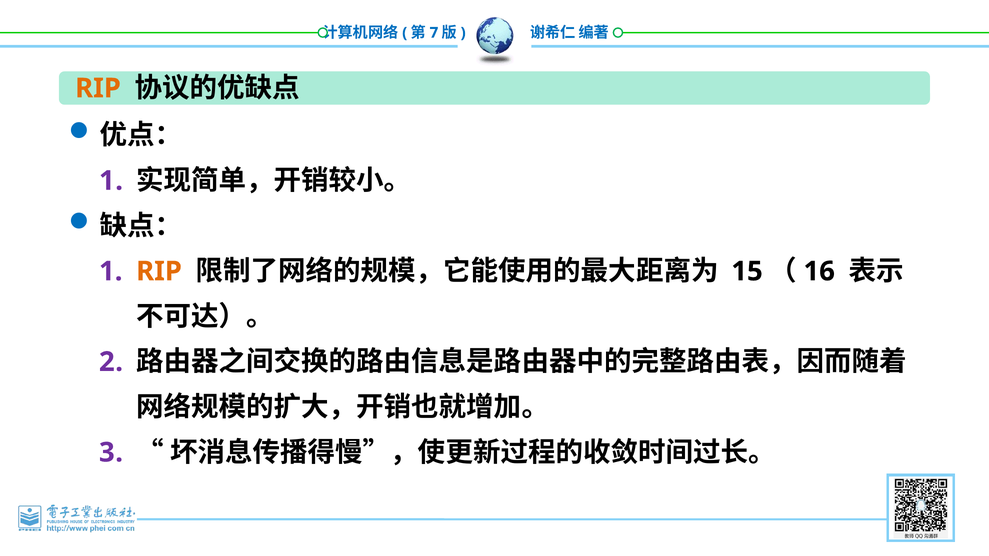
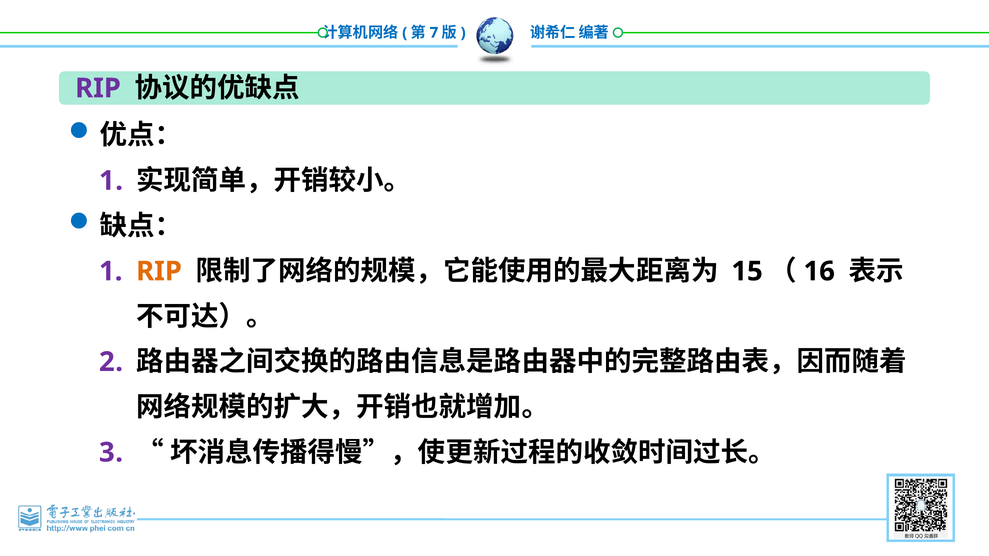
RIP at (98, 88) colour: orange -> purple
